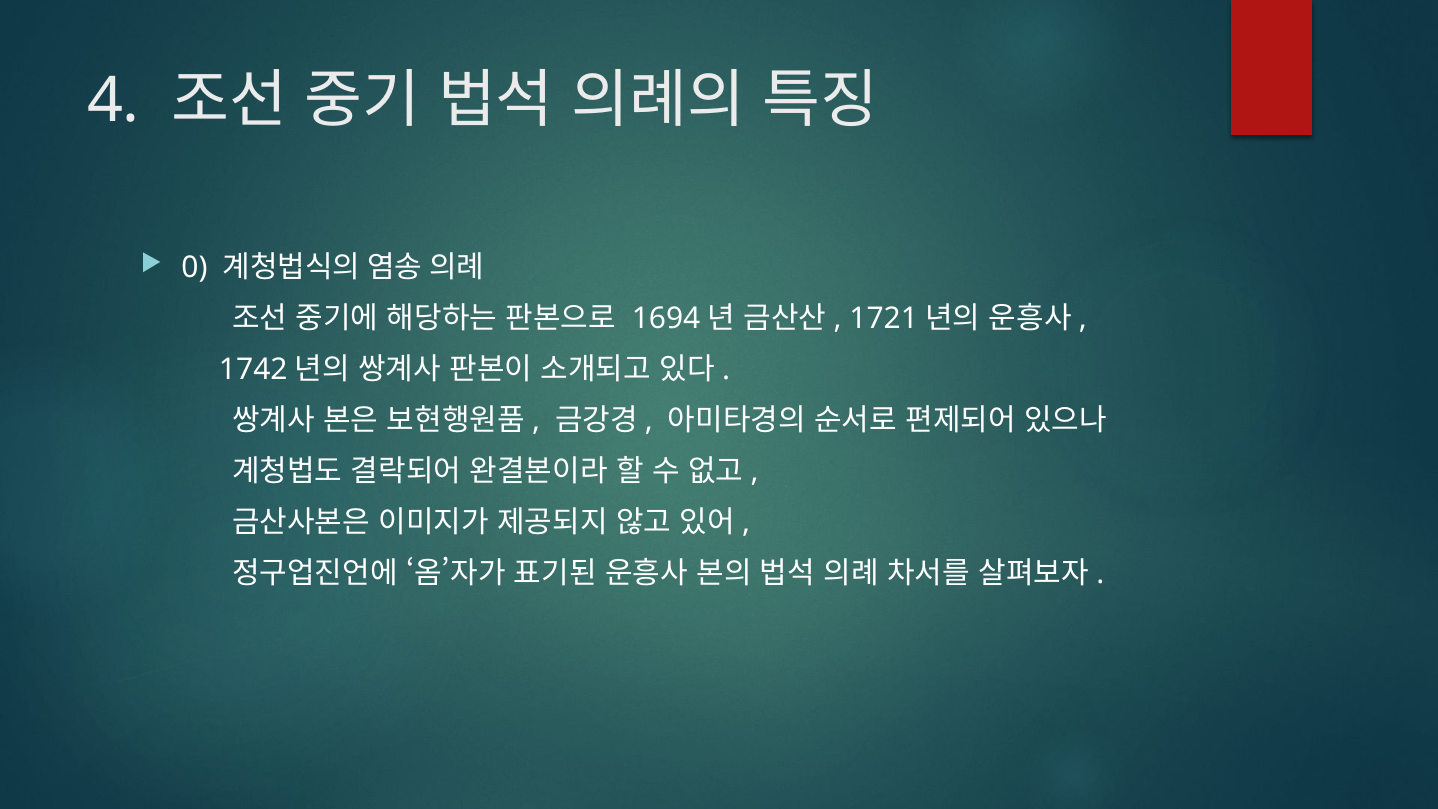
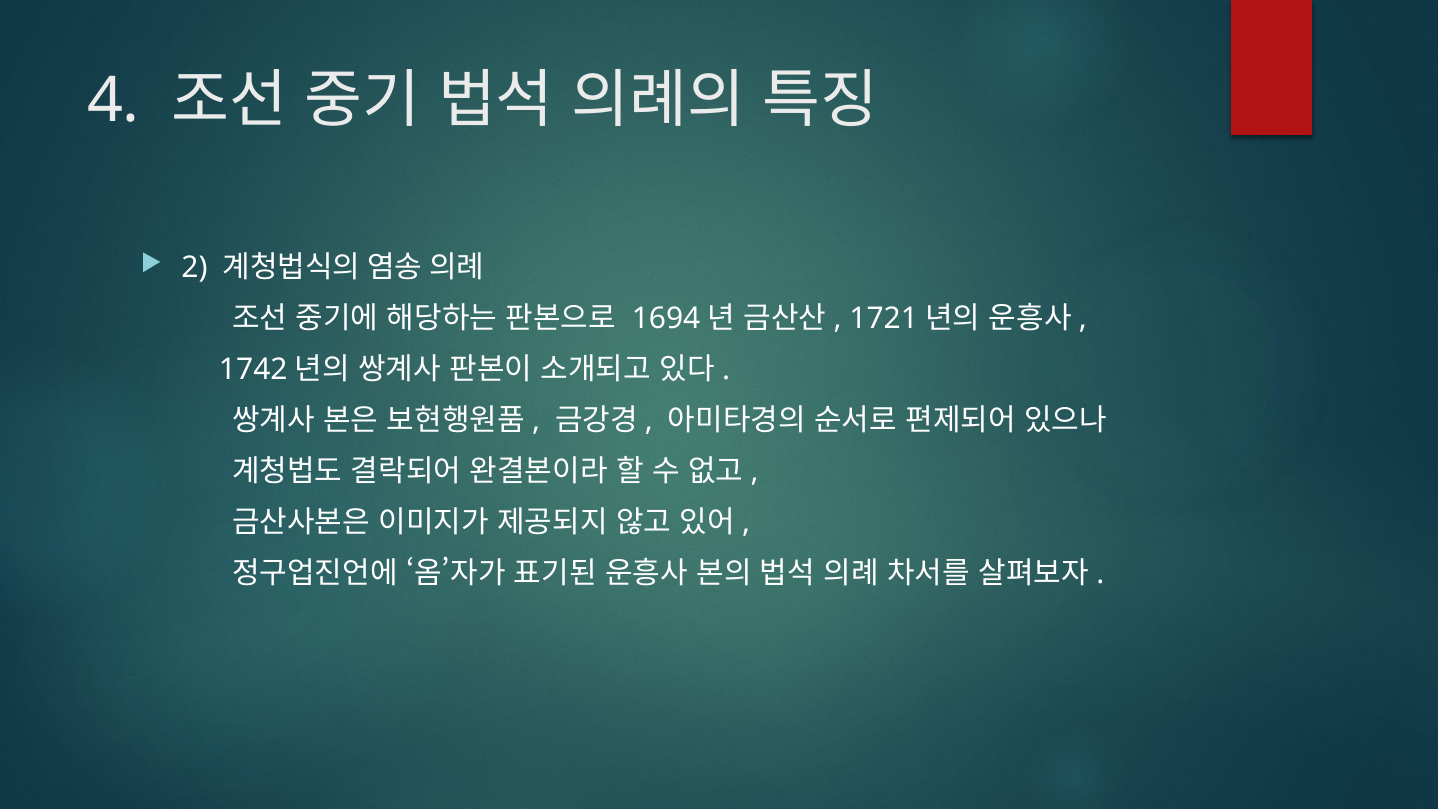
0: 0 -> 2
